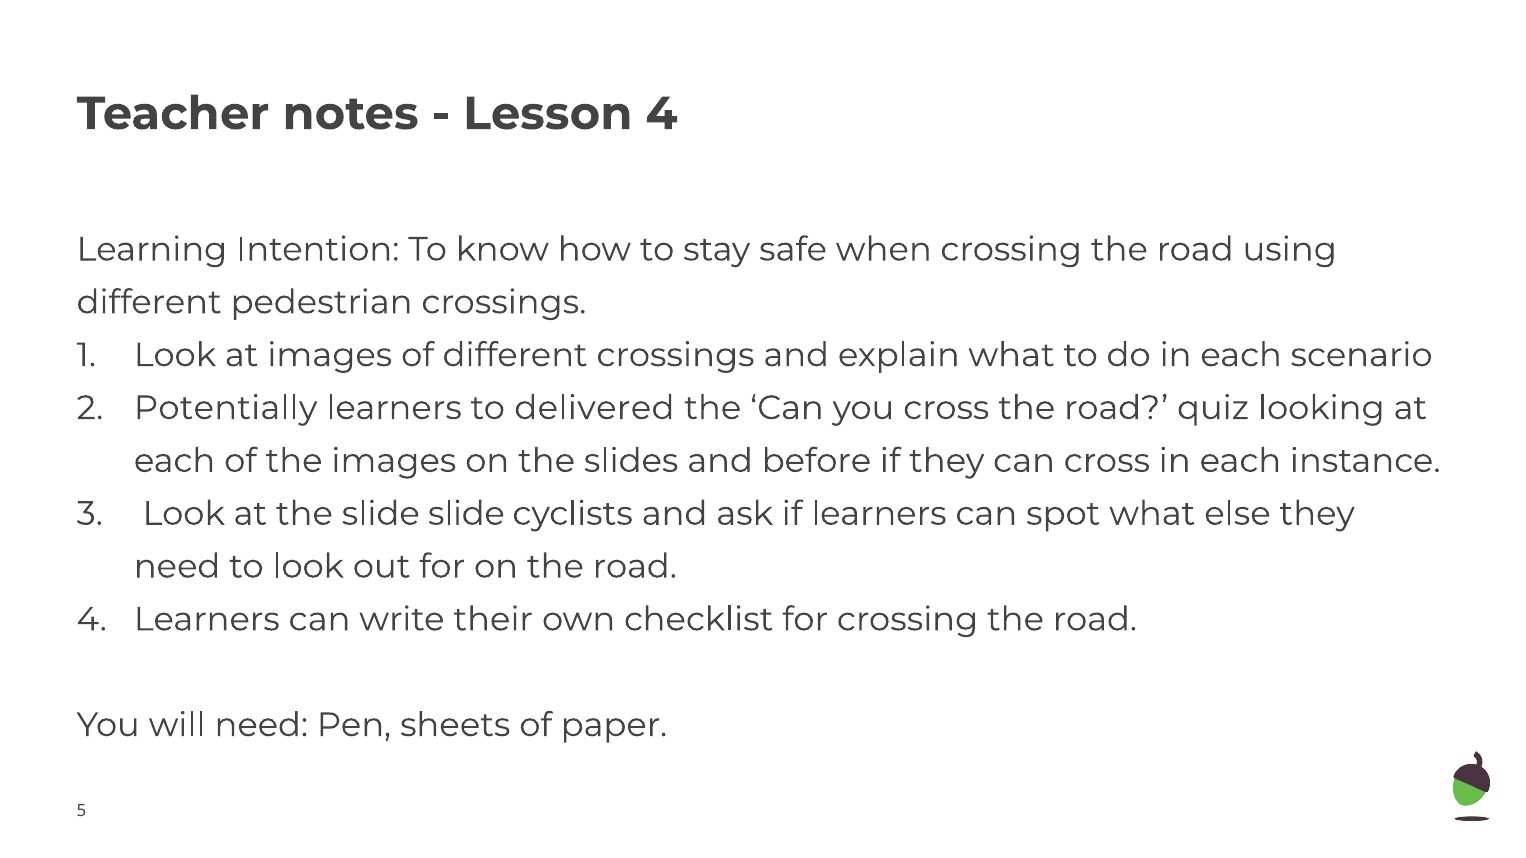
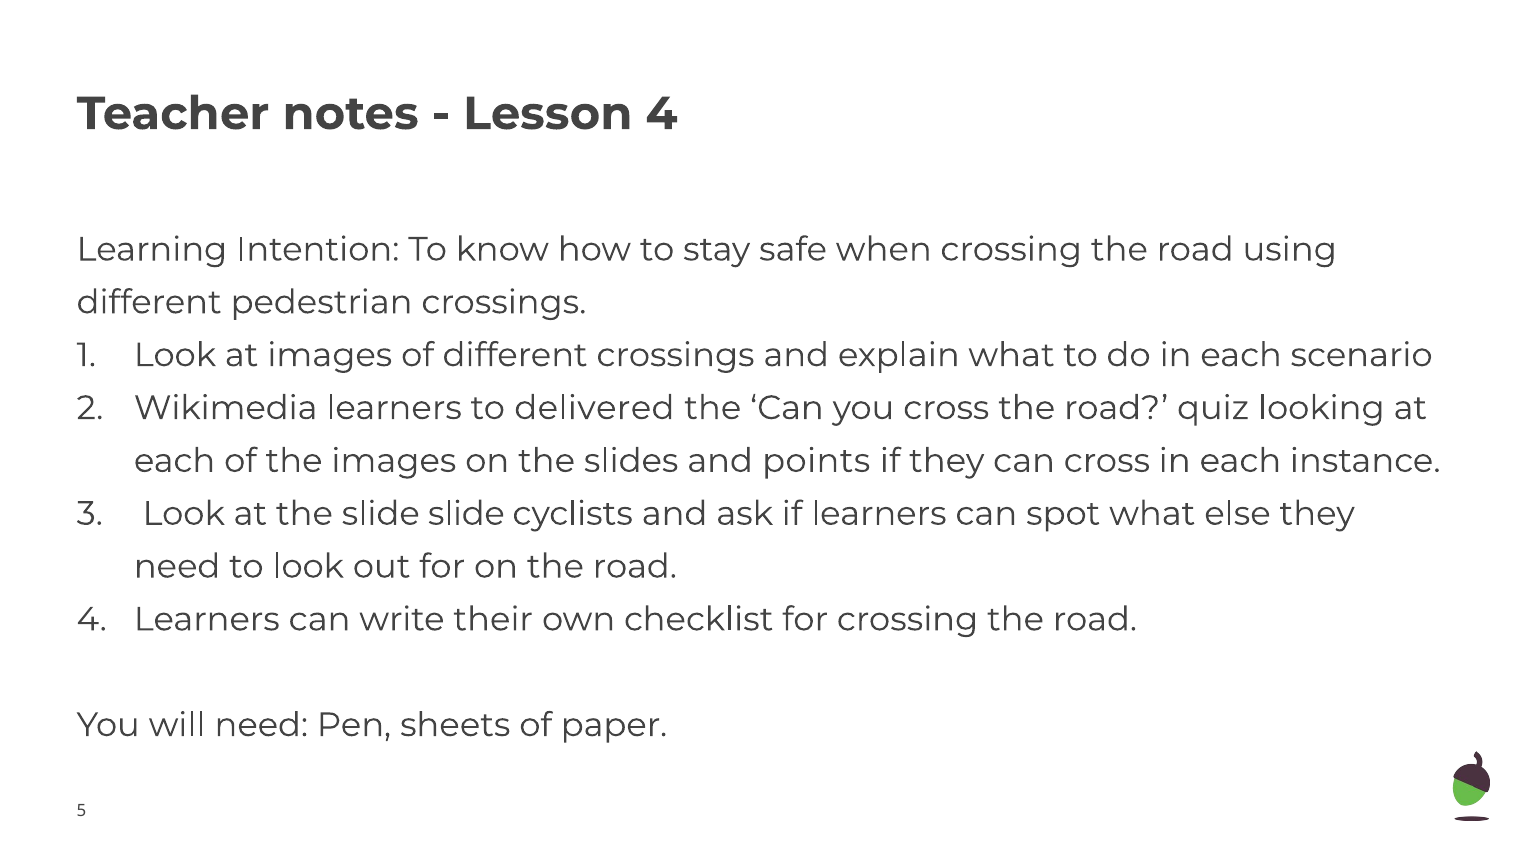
Potentially: Potentially -> Wikimedia
before: before -> points
